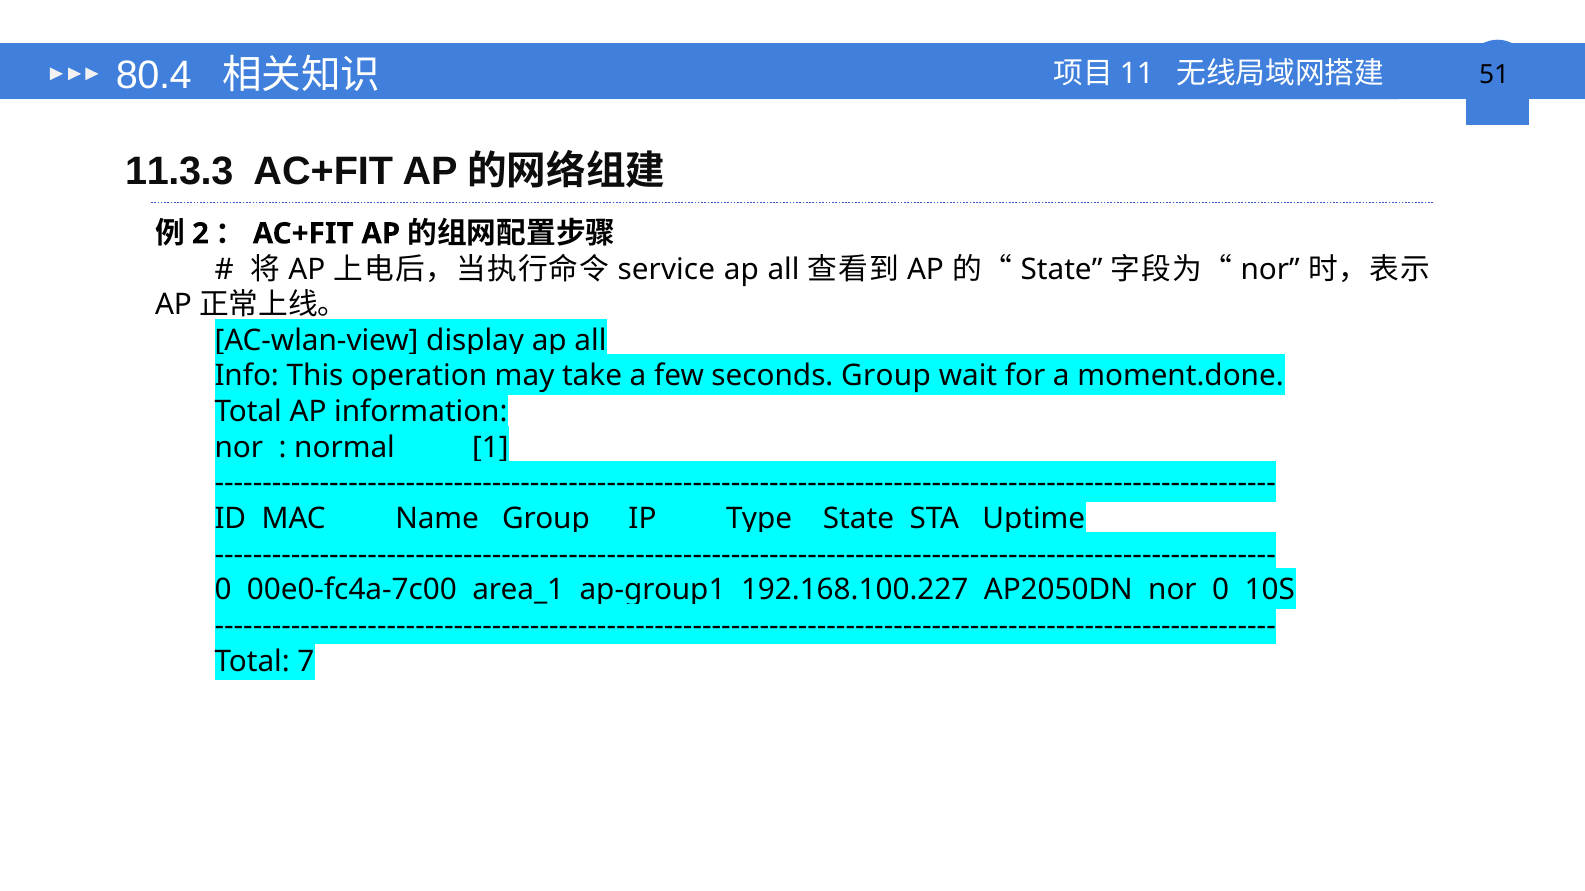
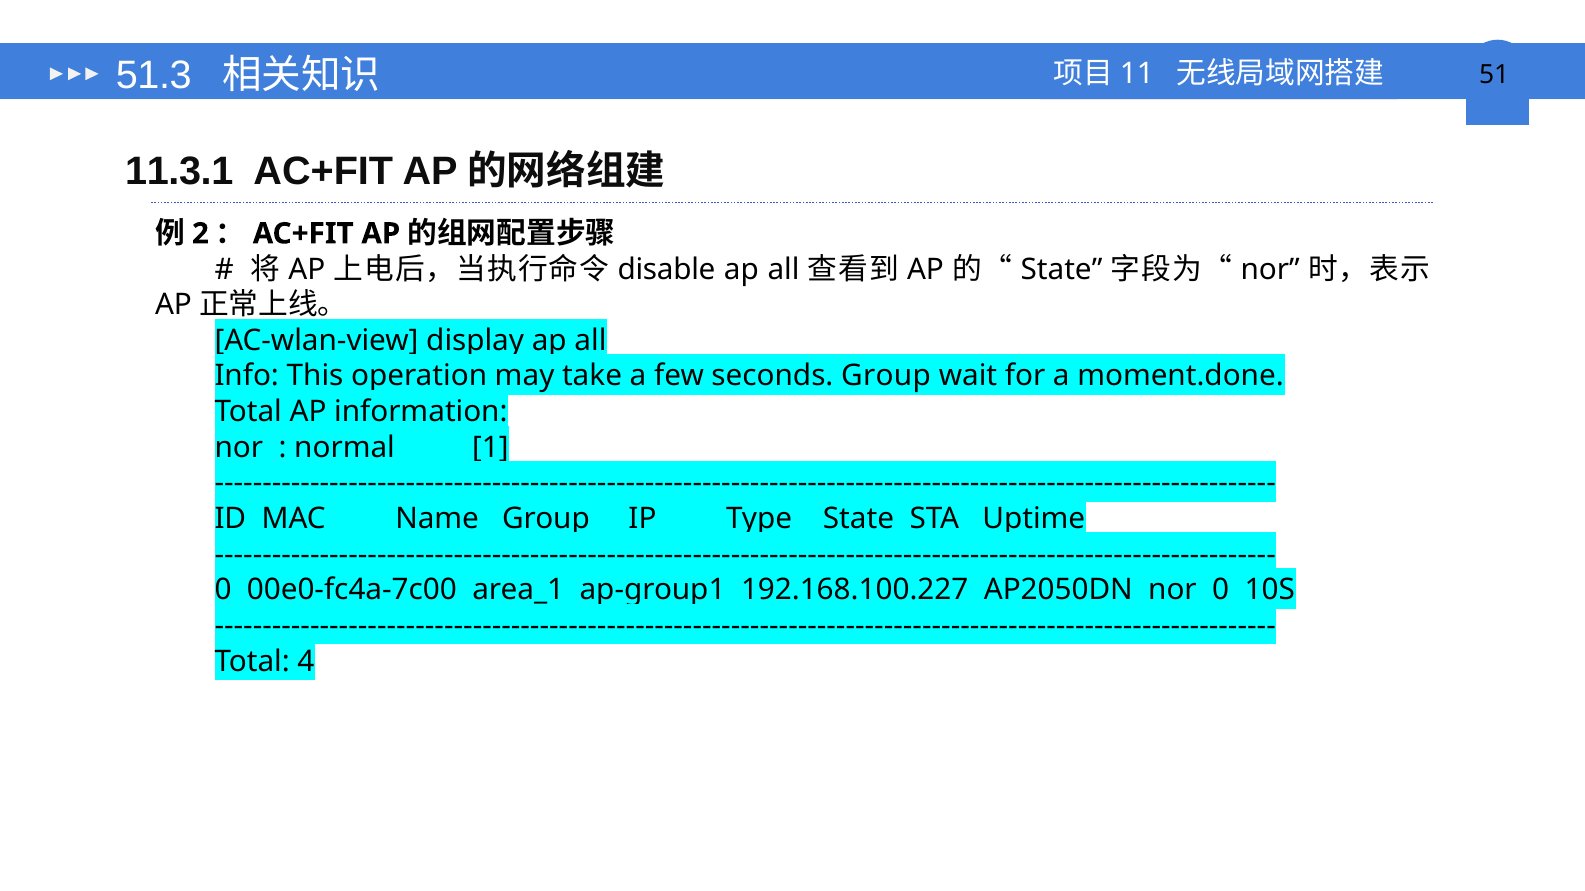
80.4: 80.4 -> 51.3
11.3.3: 11.3.3 -> 11.3.1
service: service -> disable
7: 7 -> 4
